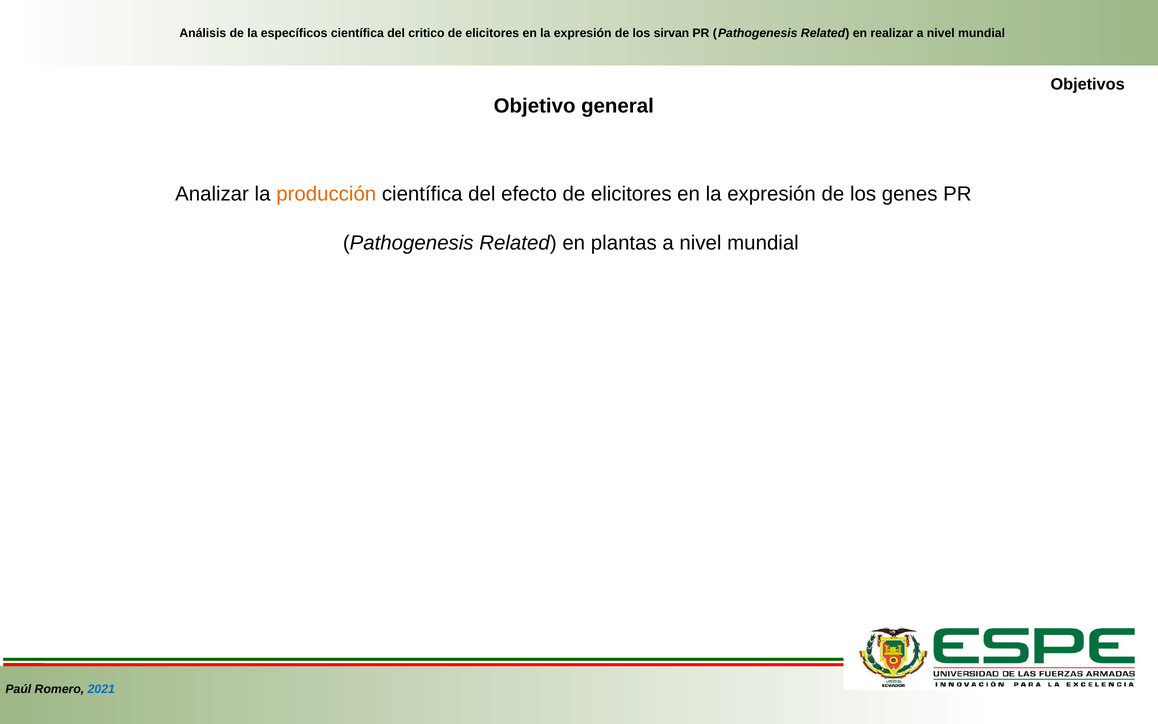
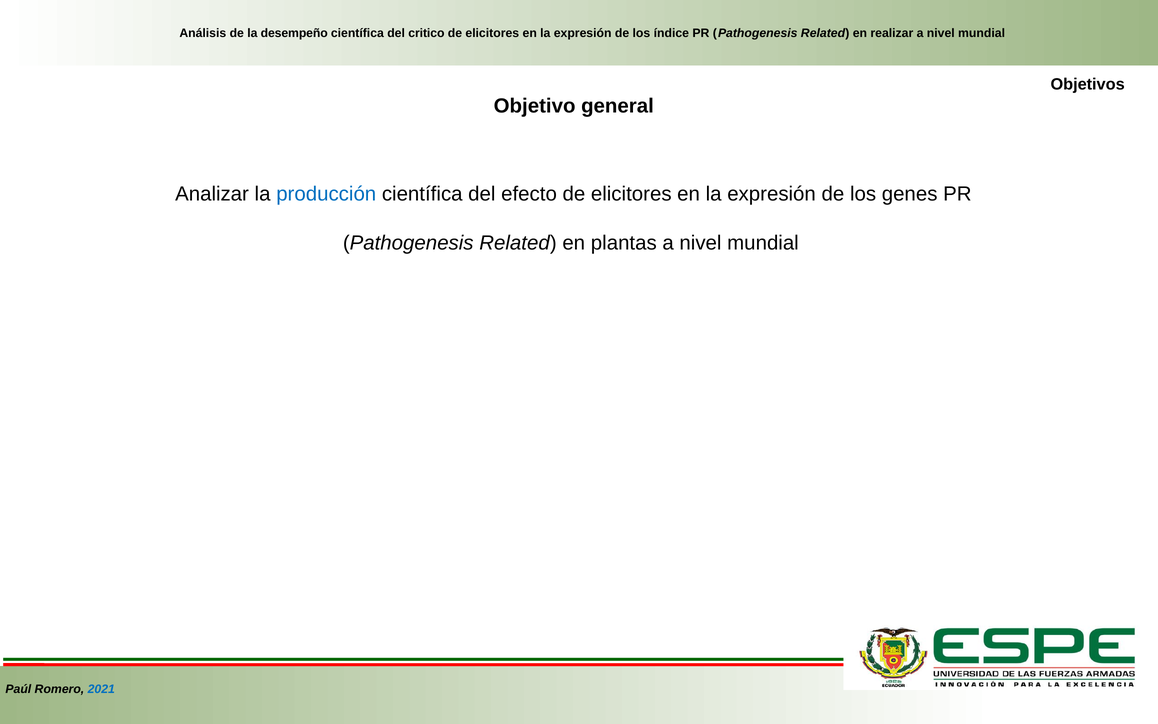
específicos: específicos -> desempeño
sirvan: sirvan -> índice
producción colour: orange -> blue
